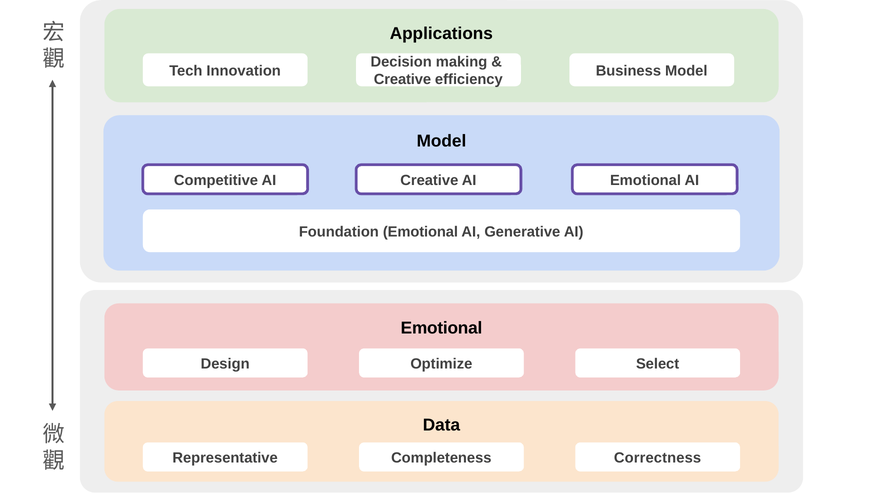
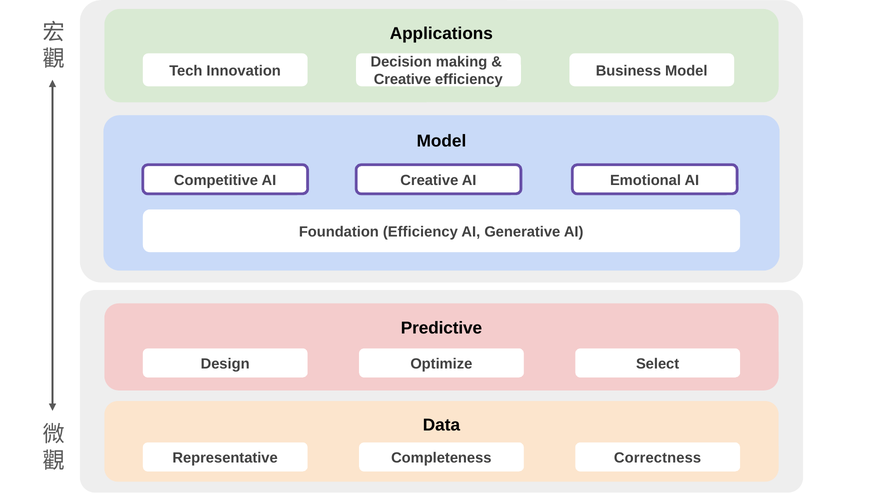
Foundation Emotional: Emotional -> Efficiency
Emotional at (442, 328): Emotional -> Predictive
